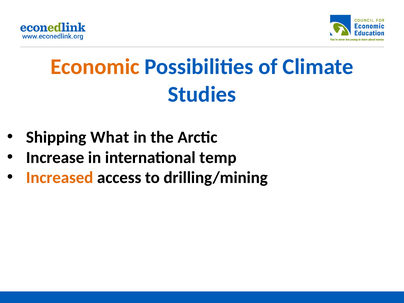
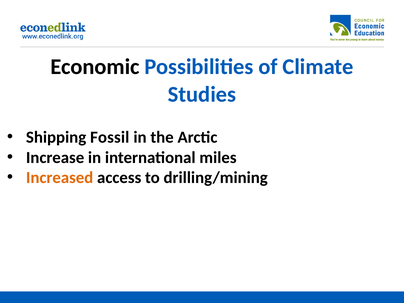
Economic colour: orange -> black
What: What -> Fossil
temp: temp -> miles
